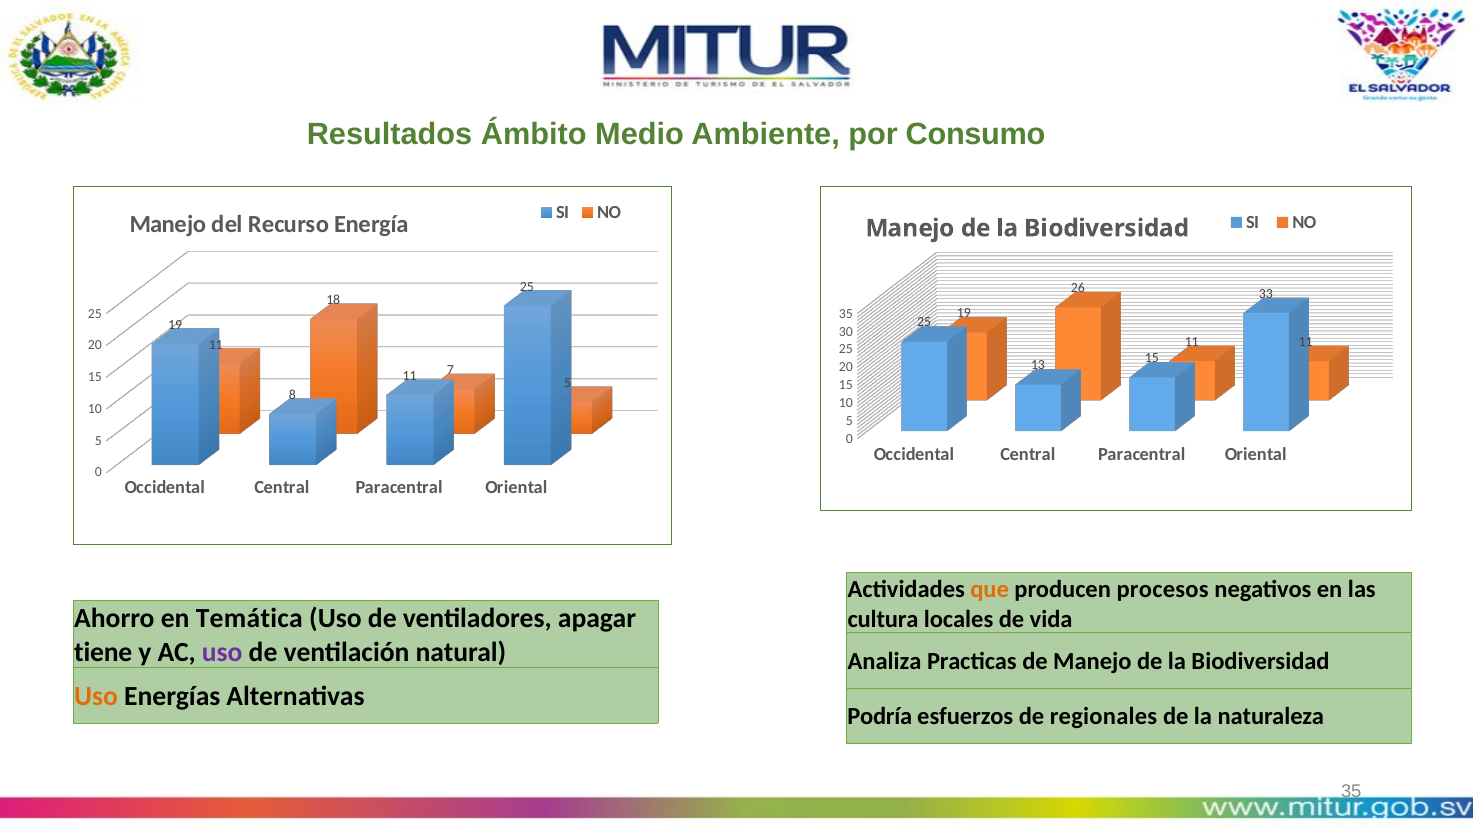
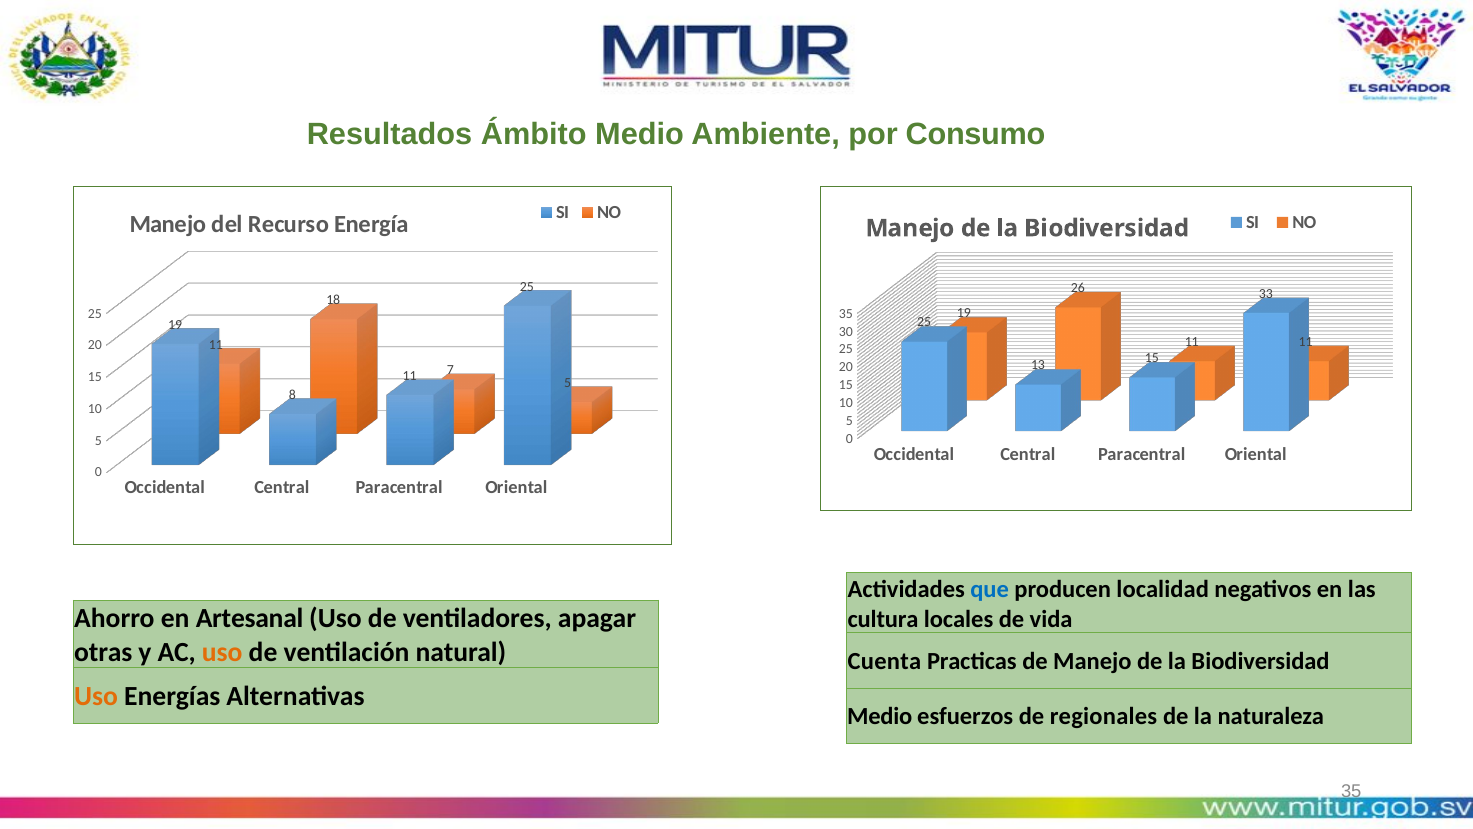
que colour: orange -> blue
procesos: procesos -> localidad
Temática: Temática -> Artesanal
tiene: tiene -> otras
uso at (222, 652) colour: purple -> orange
Analiza: Analiza -> Cuenta
Podría at (880, 716): Podría -> Medio
